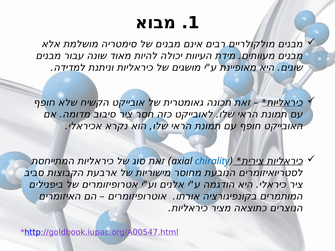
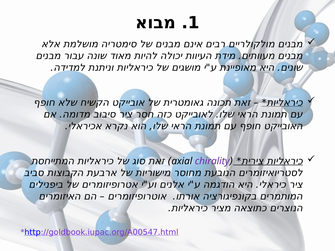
chirality colour: blue -> purple
